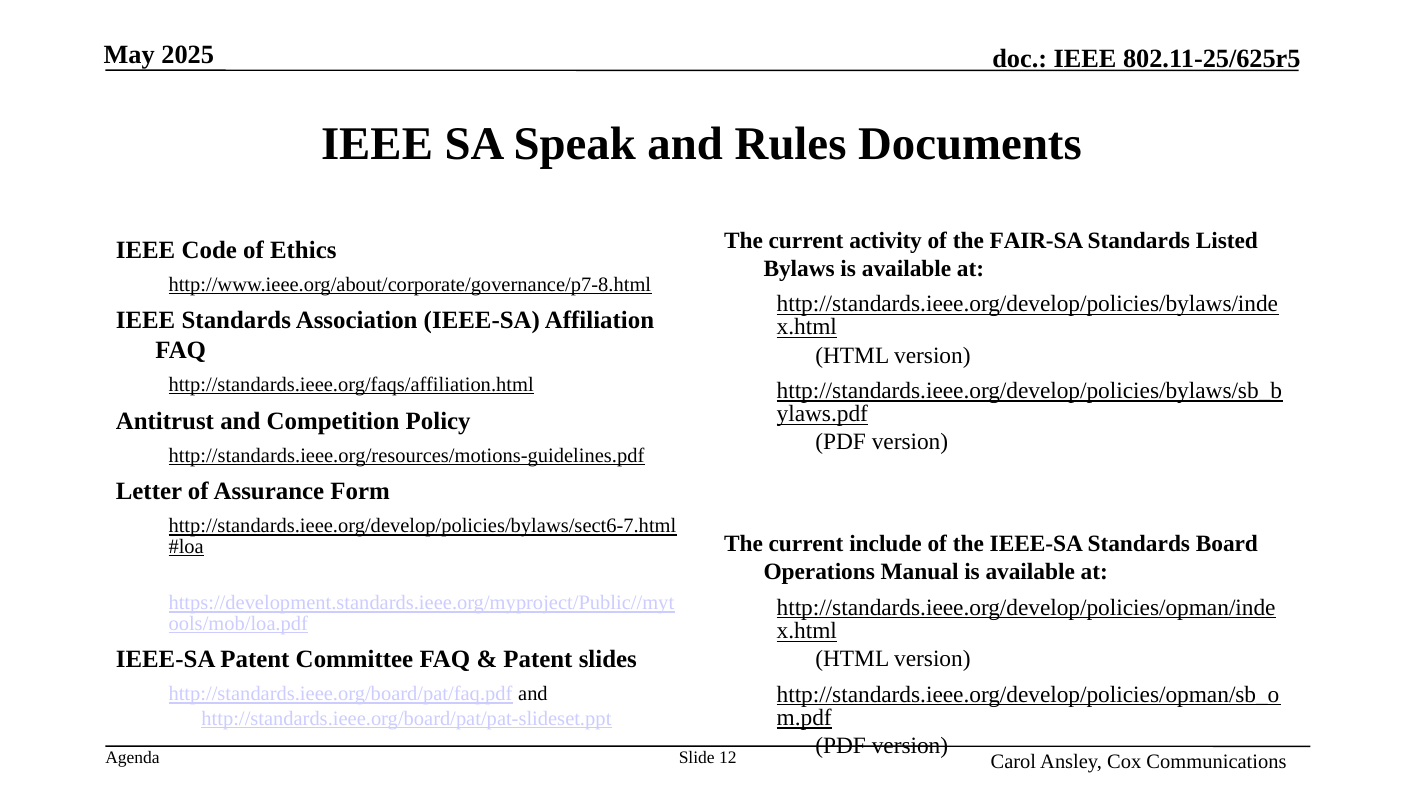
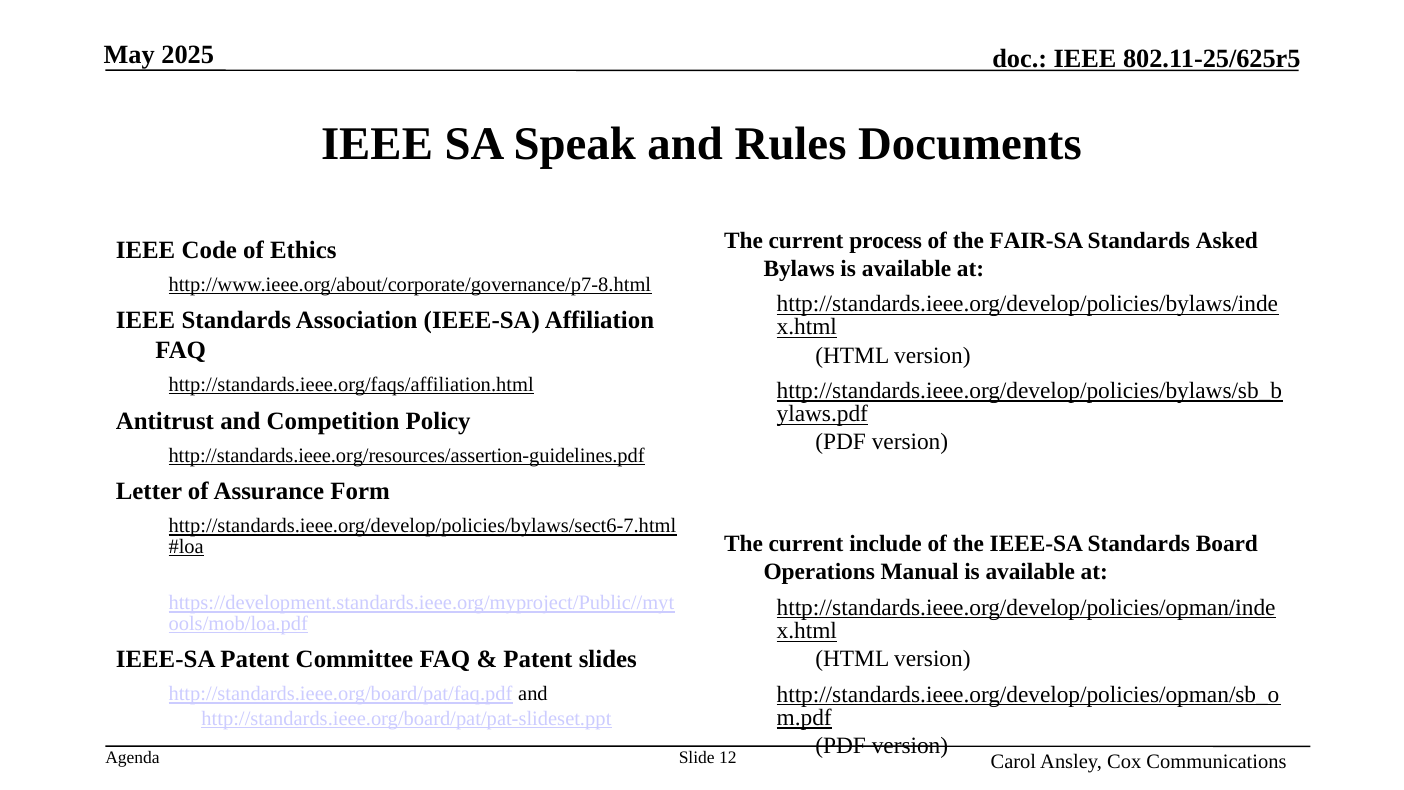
activity: activity -> process
Listed: Listed -> Asked
http://standards.ieee.org/resources/motions-guidelines.pdf: http://standards.ieee.org/resources/motions-guidelines.pdf -> http://standards.ieee.org/resources/assertion-guidelines.pdf
